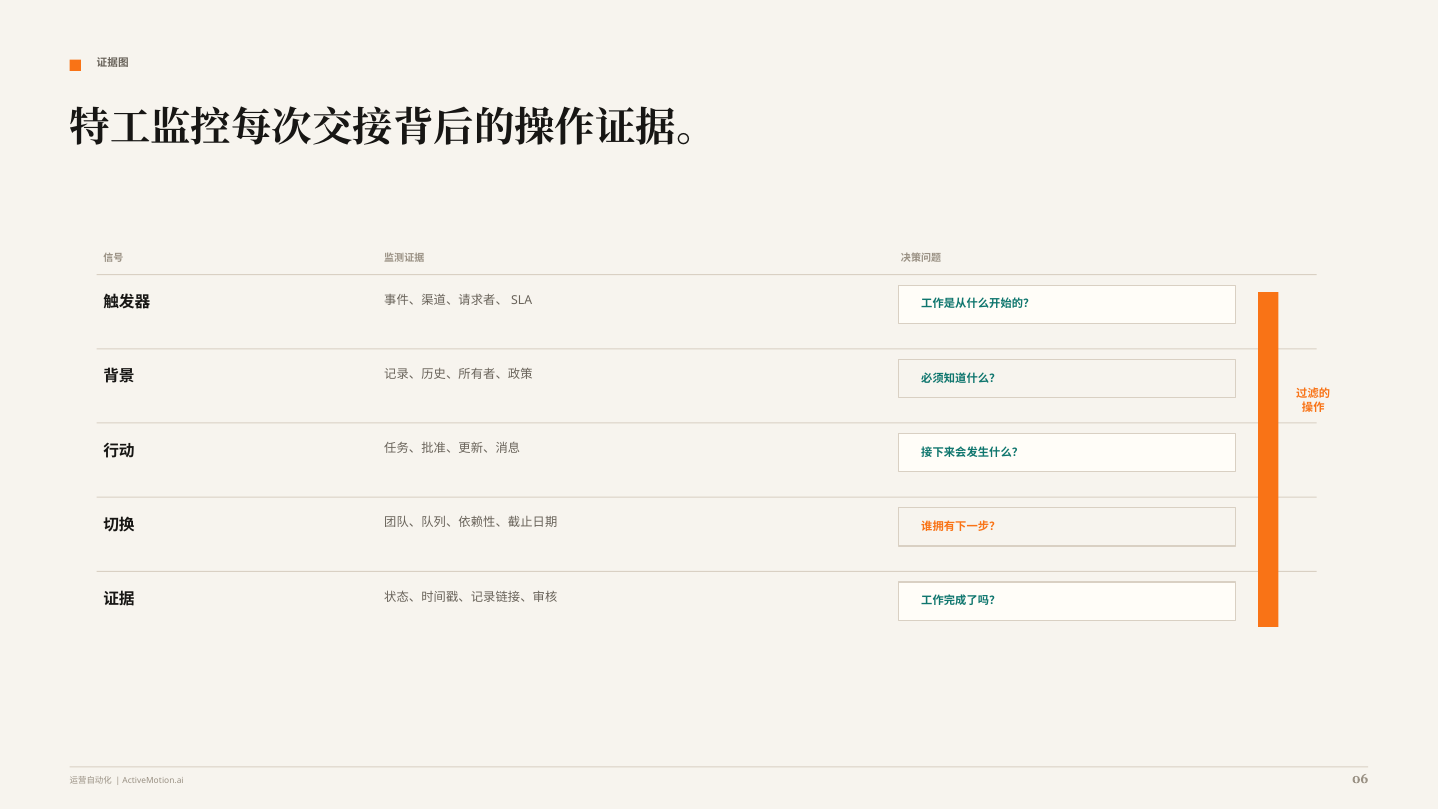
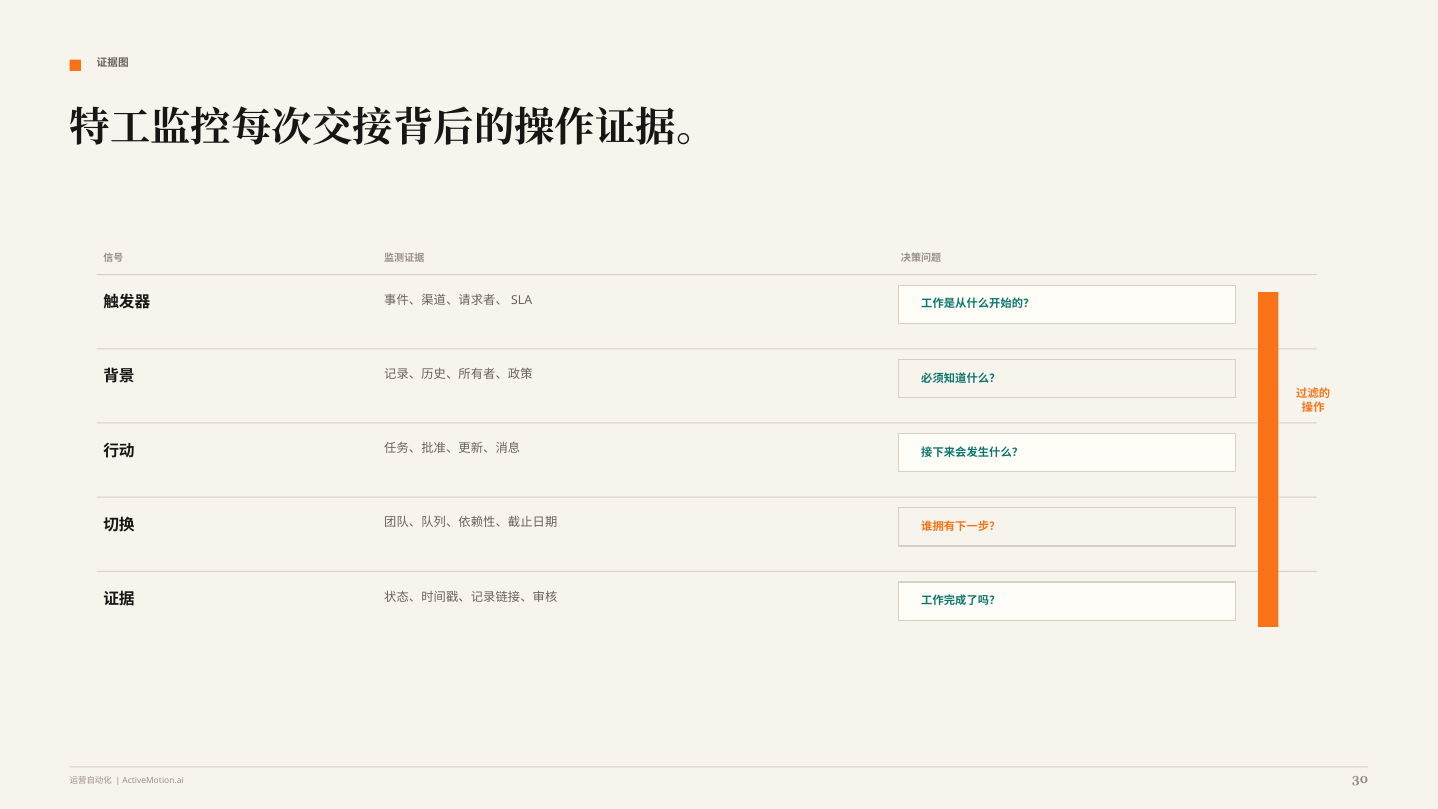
06: 06 -> 30
